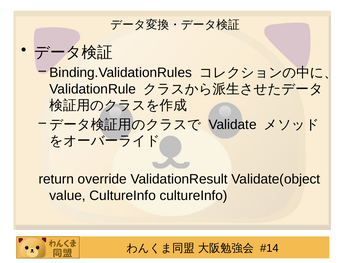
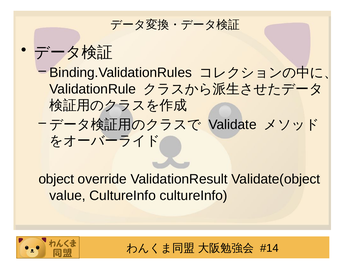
return: return -> object
